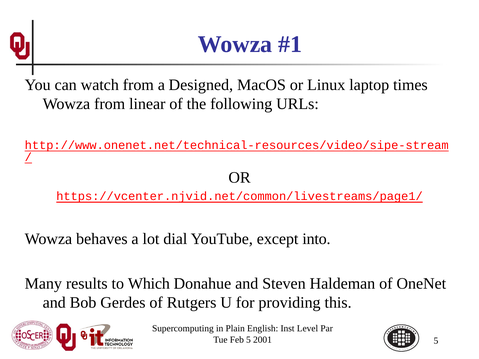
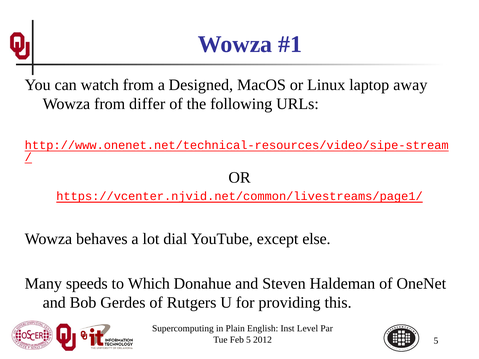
times: times -> away
linear: linear -> differ
into: into -> else
results: results -> speeds
2001: 2001 -> 2012
